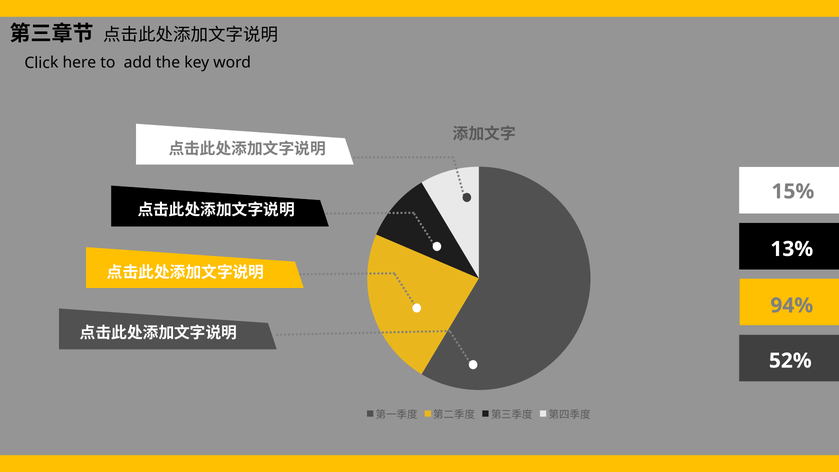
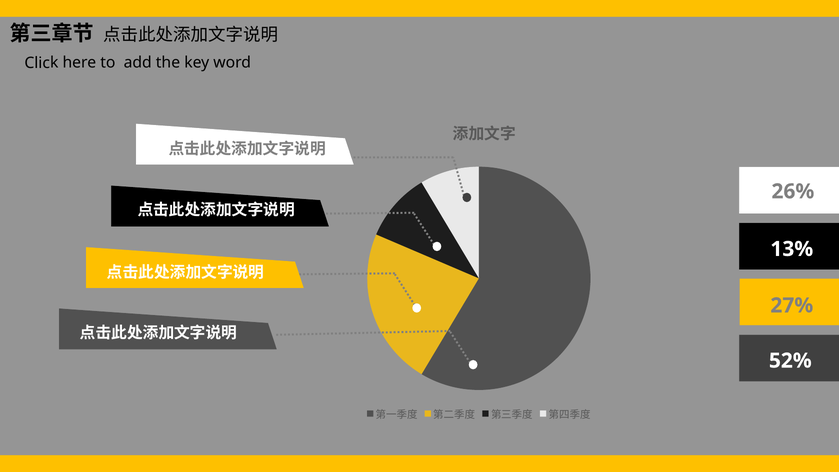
15%: 15% -> 26%
94%: 94% -> 27%
